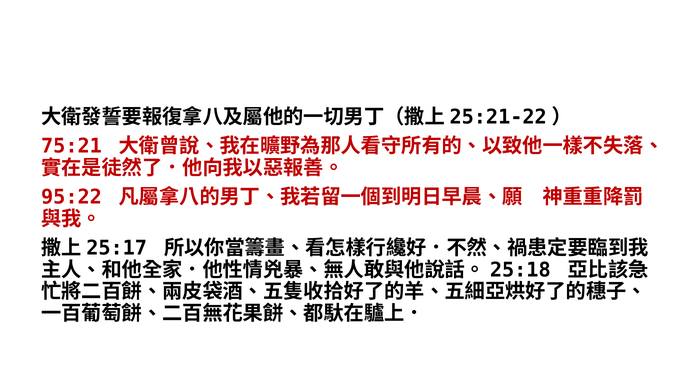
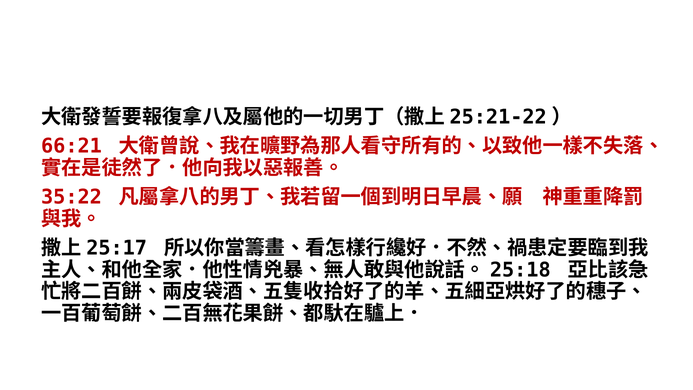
75:21: 75:21 -> 66:21
95:22: 95:22 -> 35:22
